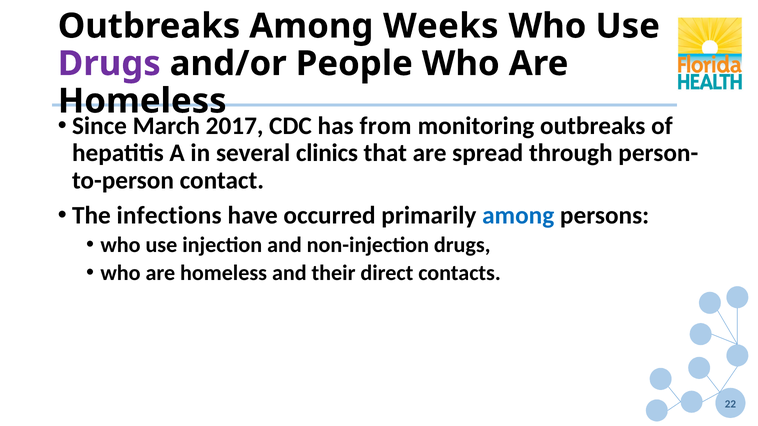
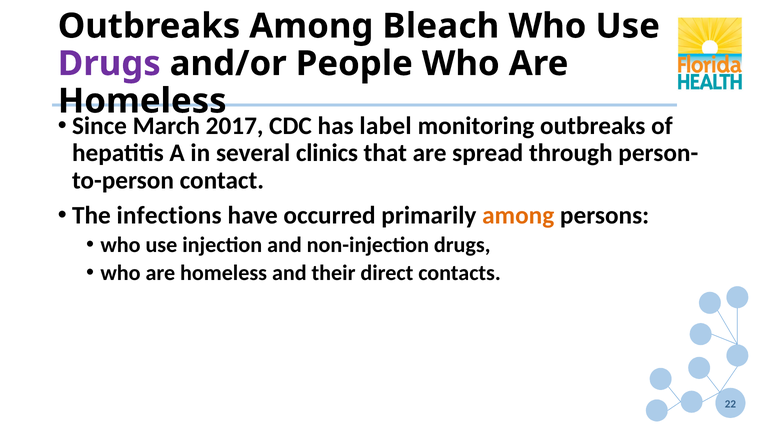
Weeks: Weeks -> Bleach
from: from -> label
among at (518, 216) colour: blue -> orange
